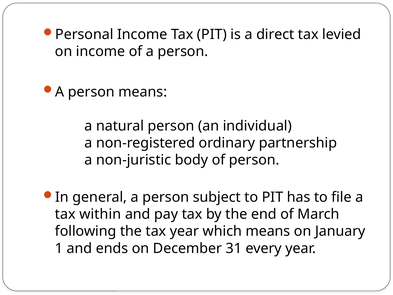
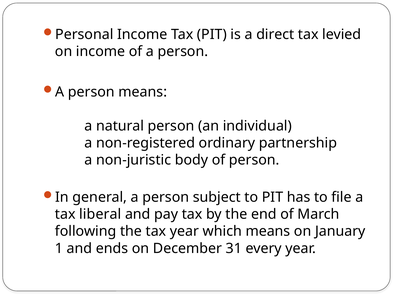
within: within -> liberal
